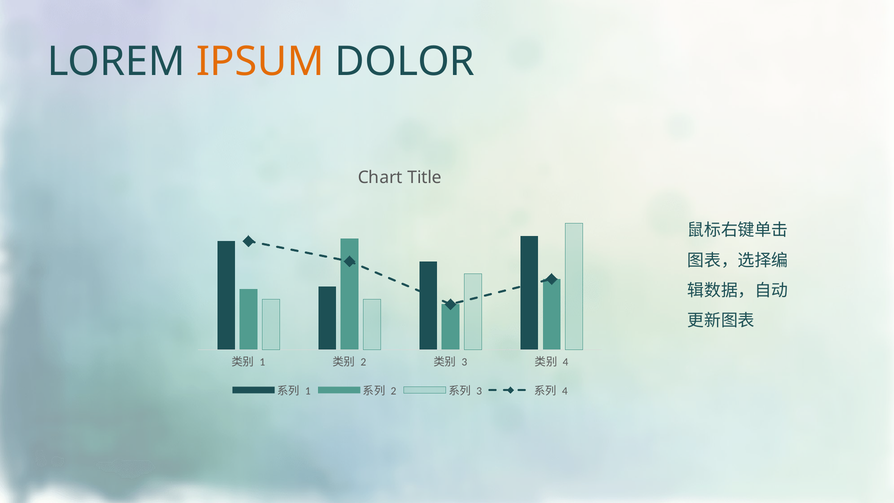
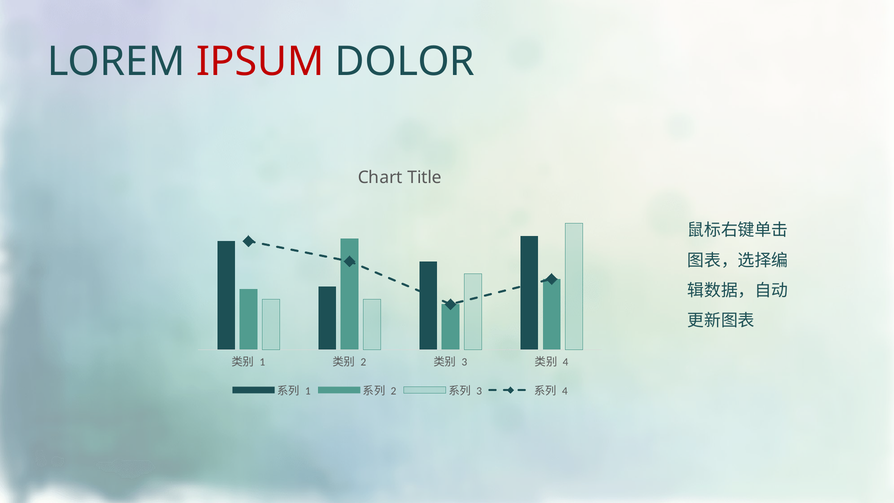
IPSUM colour: orange -> red
